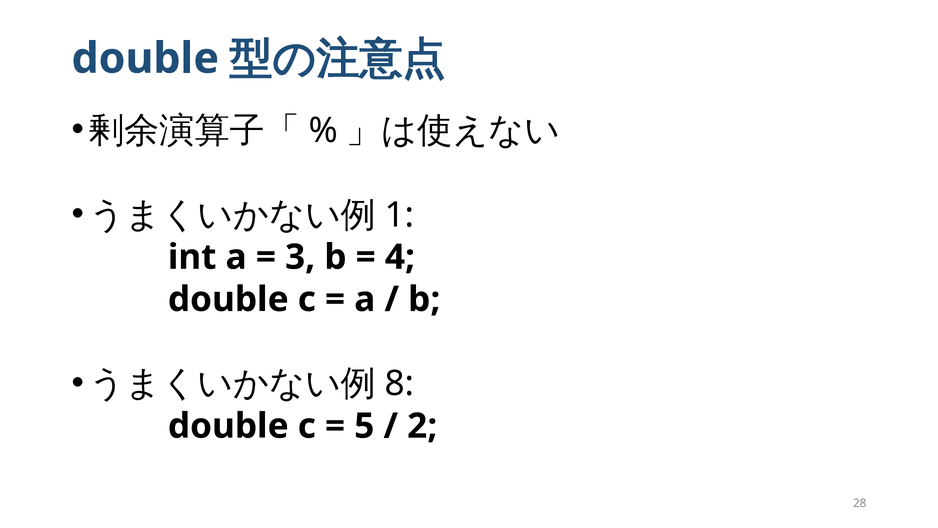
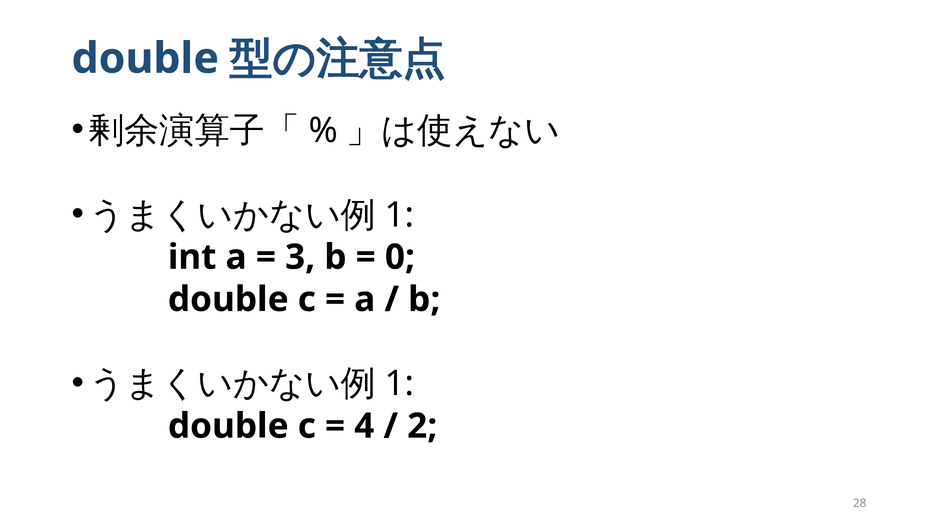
4: 4 -> 0
8 at (399, 384): 8 -> 1
5: 5 -> 4
